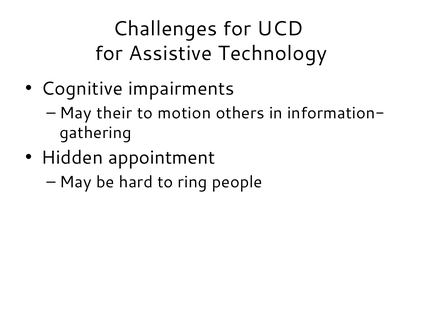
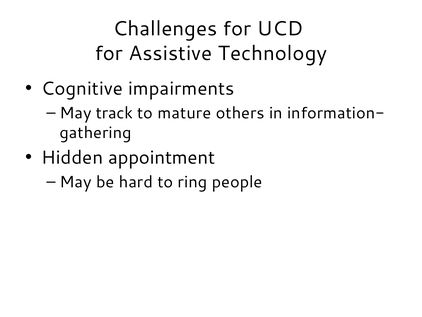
their: their -> track
motion: motion -> mature
